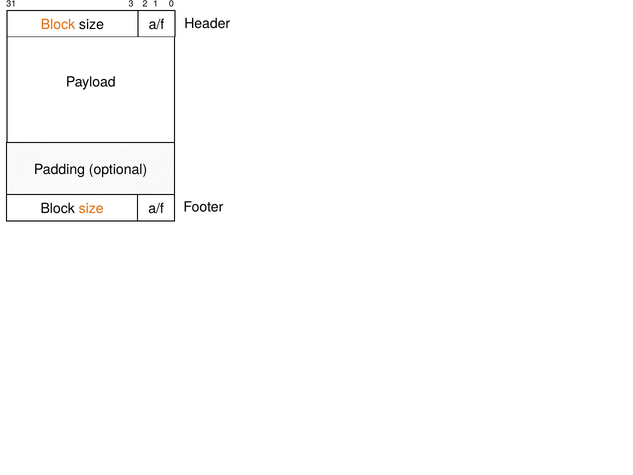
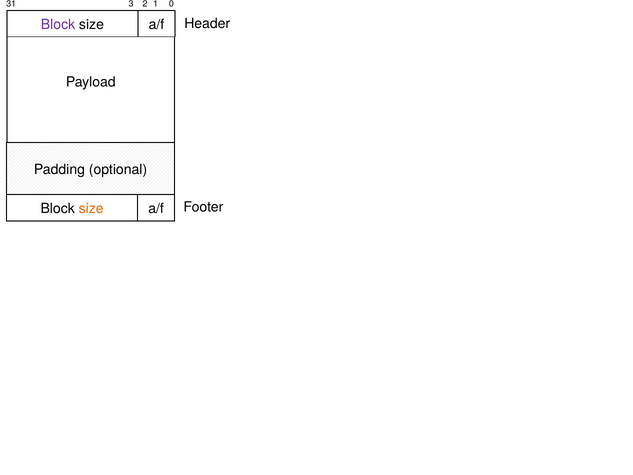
Block at (58, 25) colour: orange -> purple
